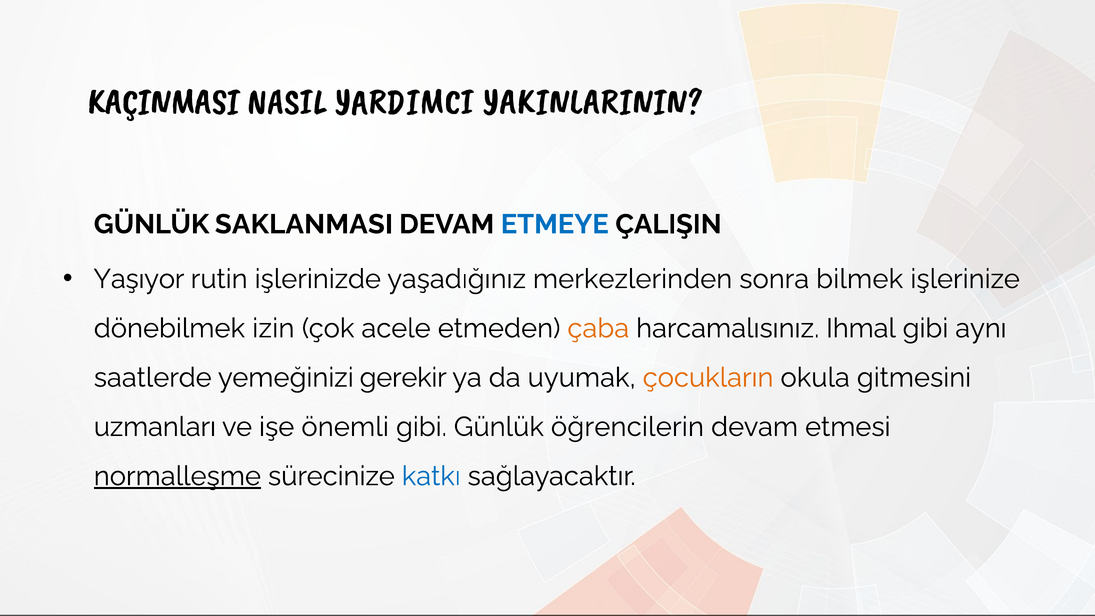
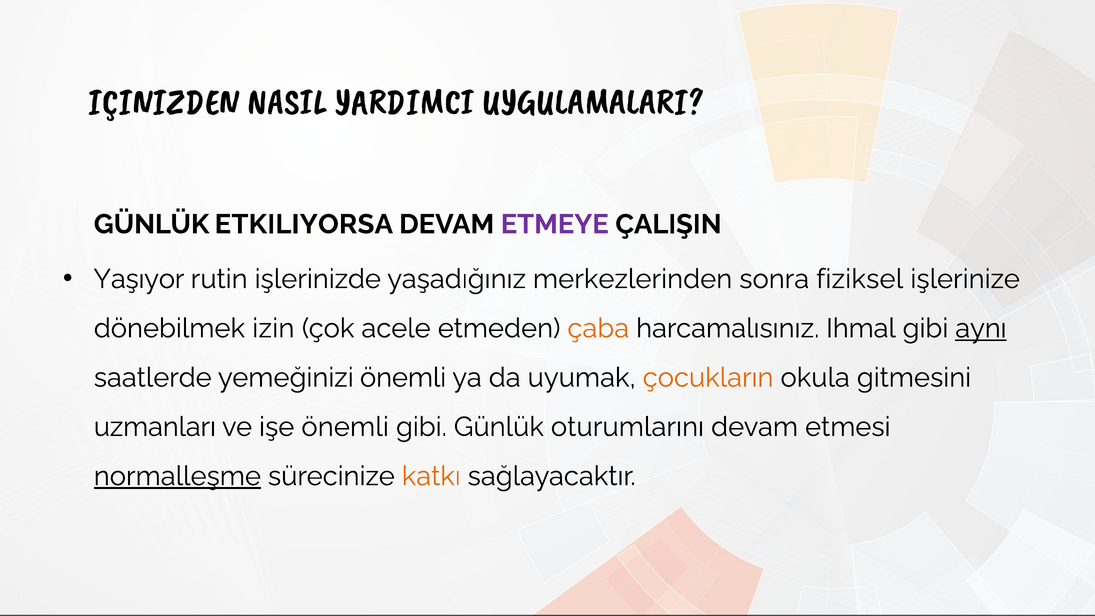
KAÇINMASI: KAÇINMASI -> IÇINIZDEN
YAKINLARININ: YAKINLARININ -> UYGULAMALARI
SAKLANMASI: SAKLANMASI -> ETKILIYORSA
ETMEYE colour: blue -> purple
bilmek: bilmek -> fiziksel
aynı underline: none -> present
yemeğinizi gerekir: gerekir -> önemli
öğrencilerin: öğrencilerin -> oturumlarını
katkı colour: blue -> orange
